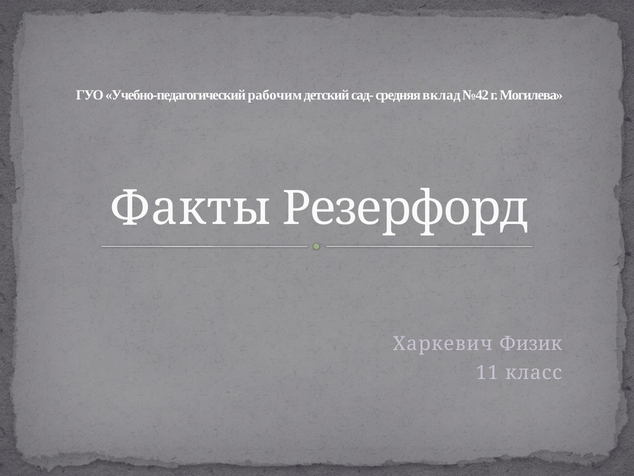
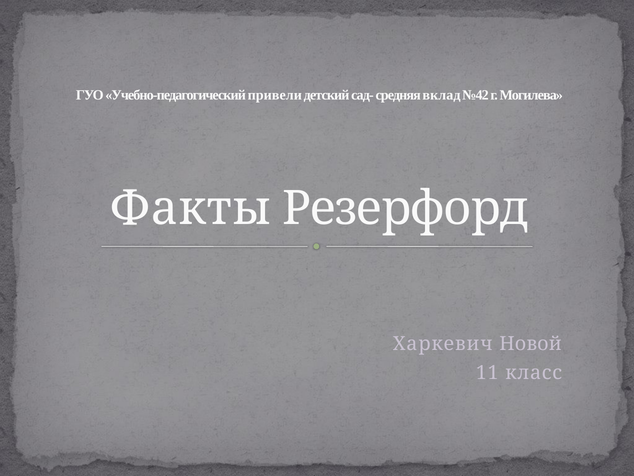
рабочим: рабочим -> привели
Физик: Физик -> Новой
